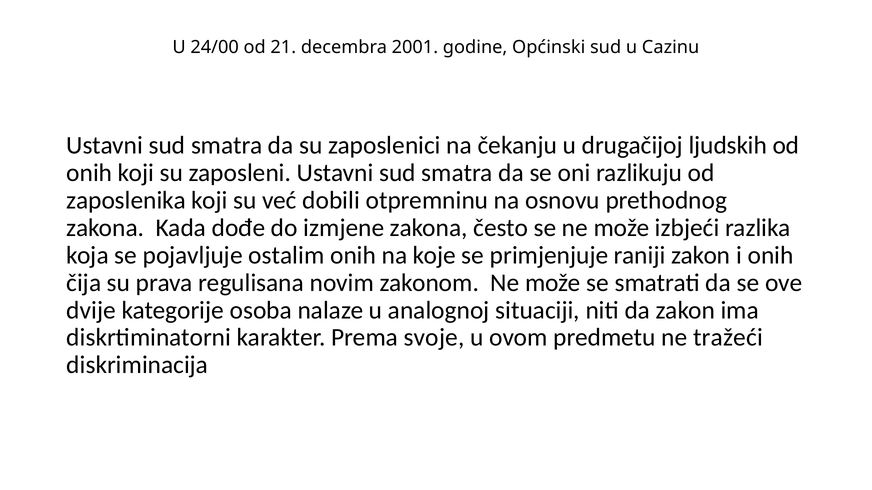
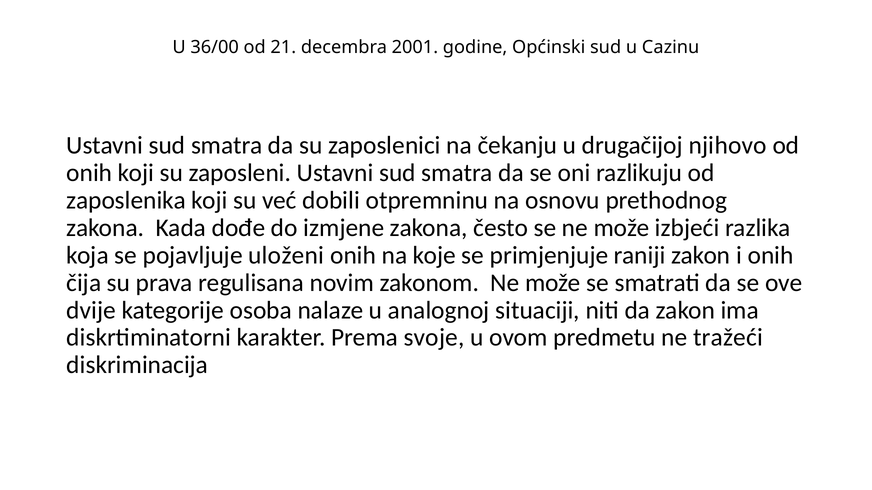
24/00: 24/00 -> 36/00
ljudskih: ljudskih -> njihovo
ostalim: ostalim -> uloženi
